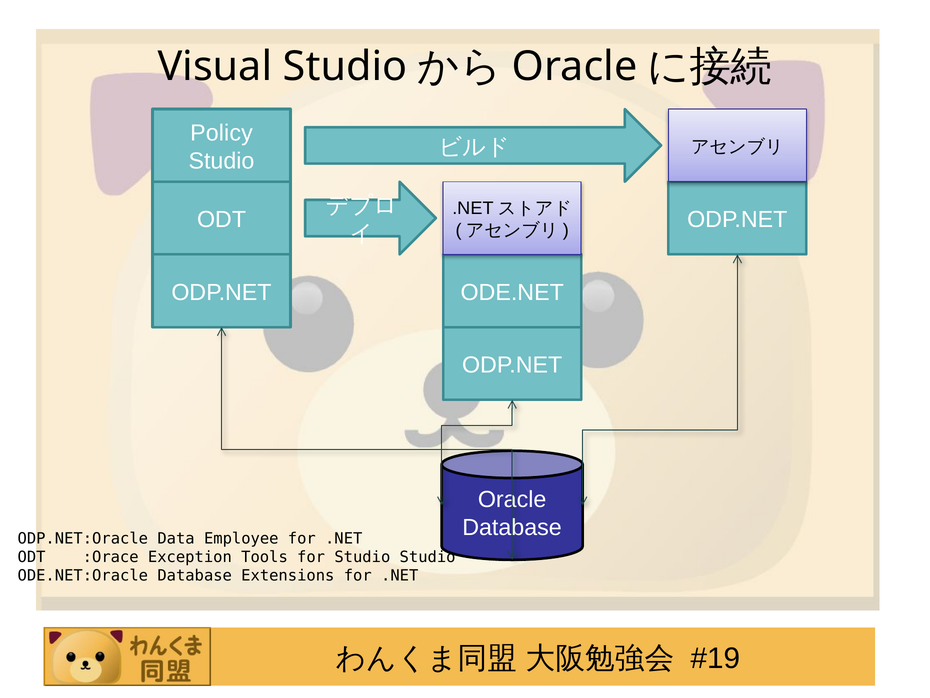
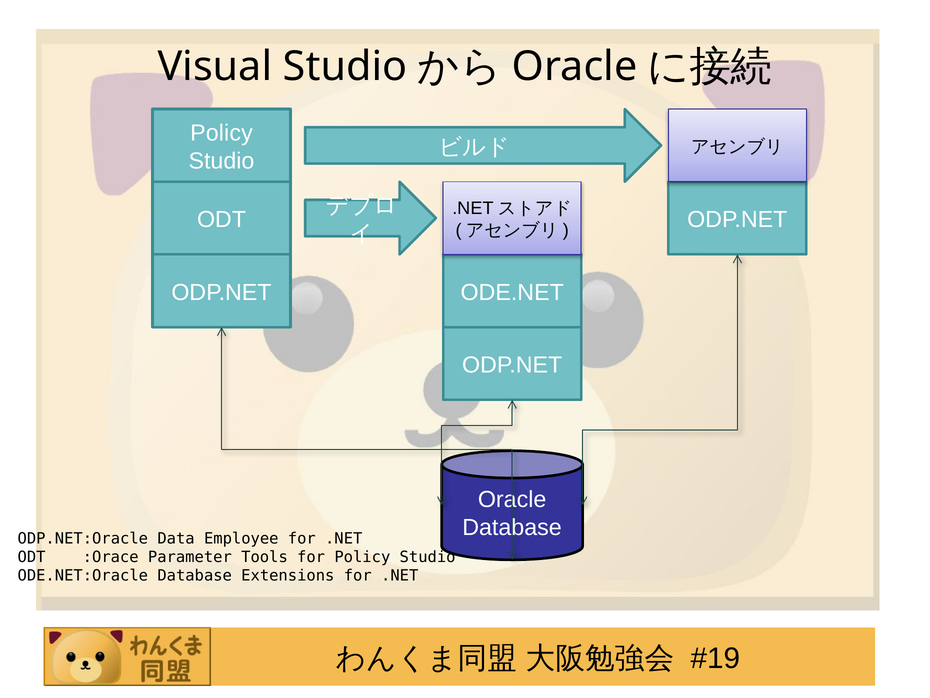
Exception: Exception -> Parameter
for Studio: Studio -> Policy
